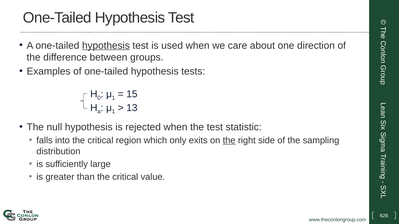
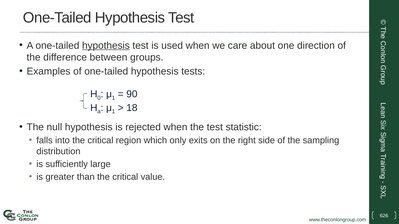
15: 15 -> 90
13: 13 -> 18
the at (229, 141) underline: present -> none
